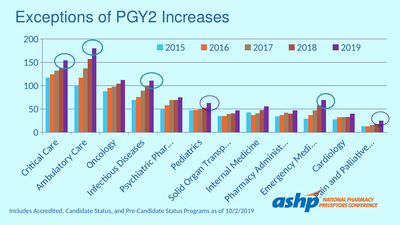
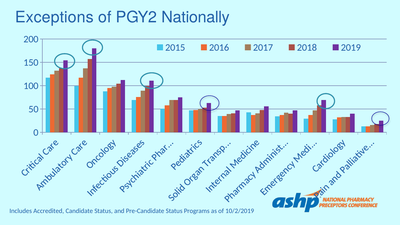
Increases: Increases -> Nationally
